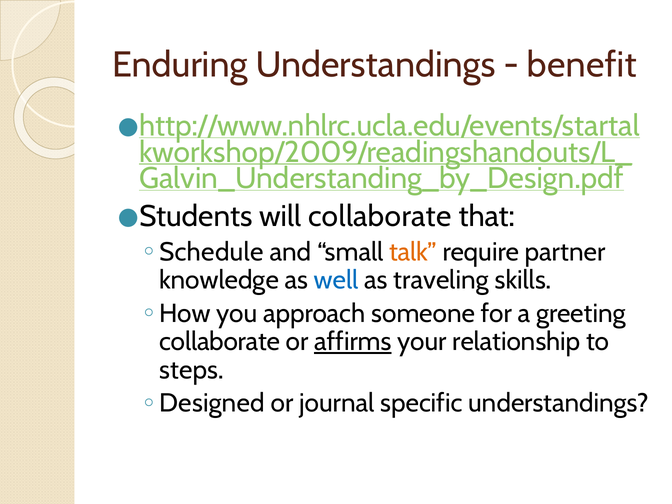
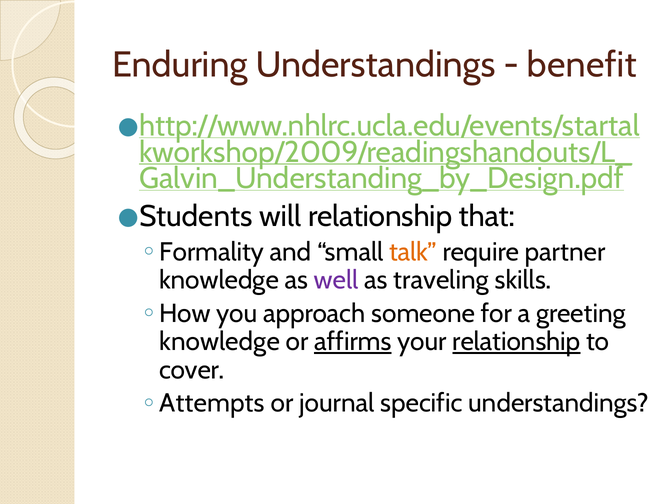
will collaborate: collaborate -> relationship
Schedule: Schedule -> Formality
well colour: blue -> purple
collaborate at (220, 342): collaborate -> knowledge
relationship at (516, 342) underline: none -> present
steps: steps -> cover
Designed: Designed -> Attempts
